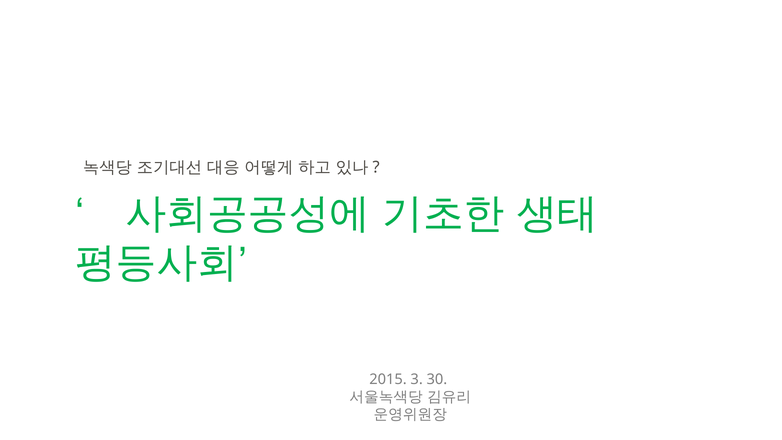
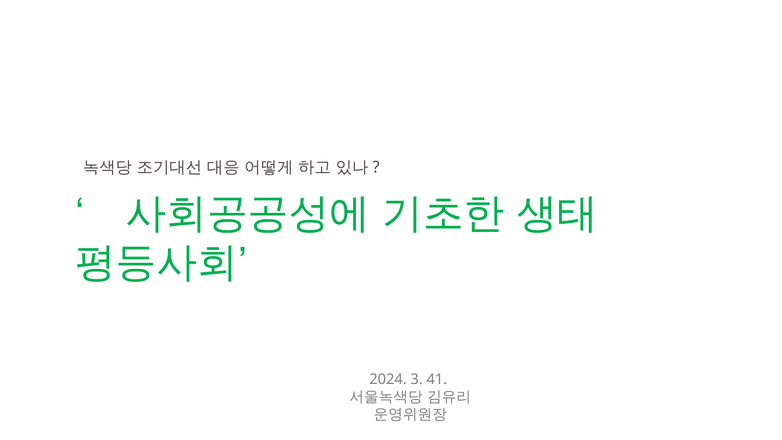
2015: 2015 -> 2024
30: 30 -> 41
